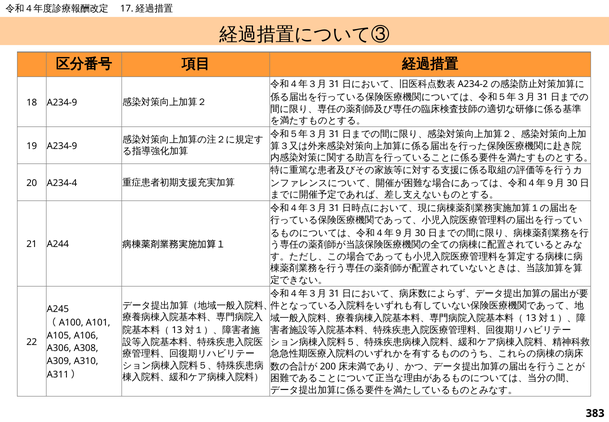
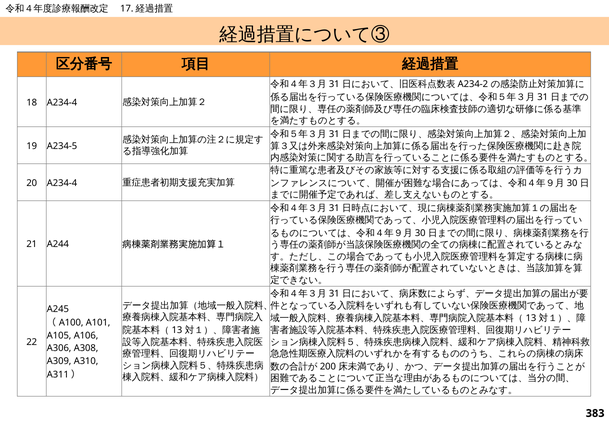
18 A234-9: A234-9 -> A234-4
19 A234-9: A234-9 -> A234-5
